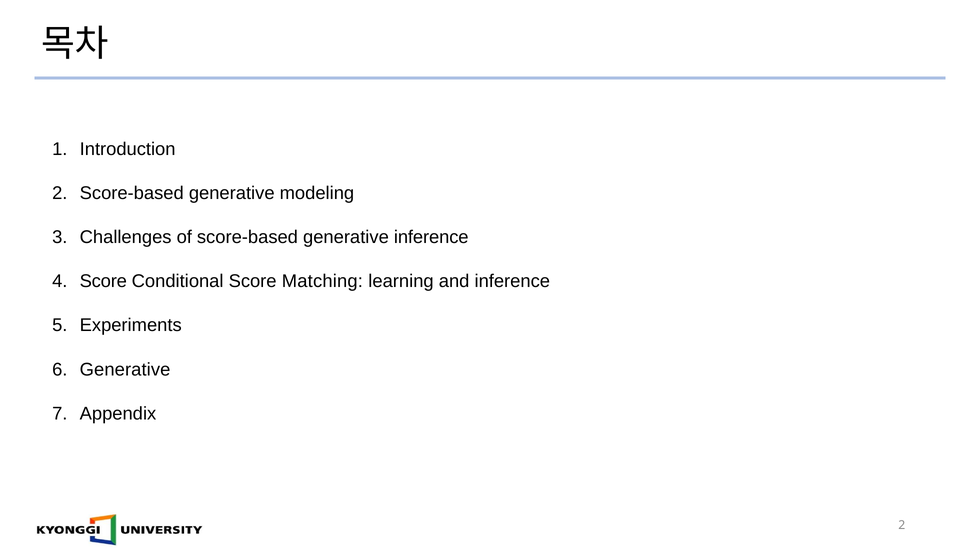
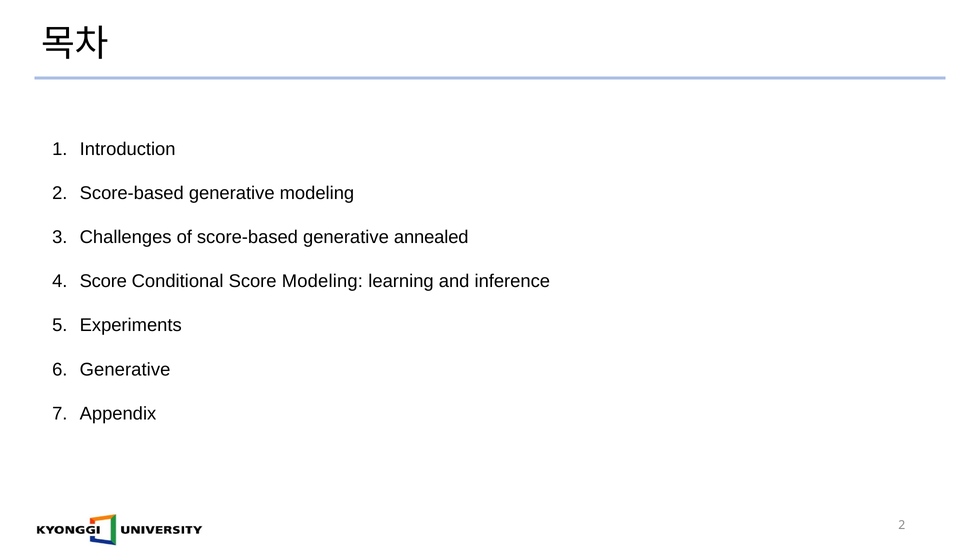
generative inference: inference -> annealed
Score Matching: Matching -> Modeling
